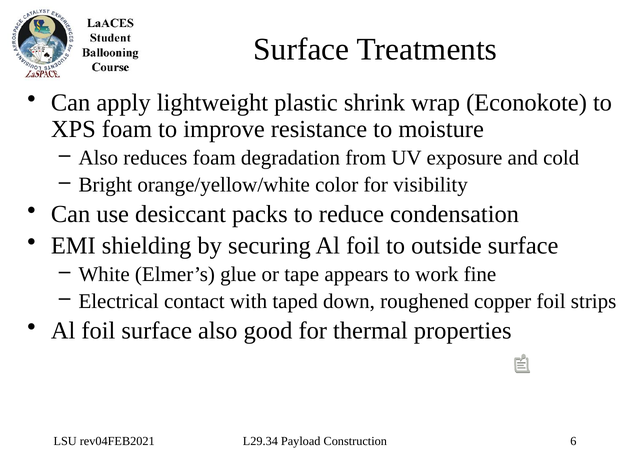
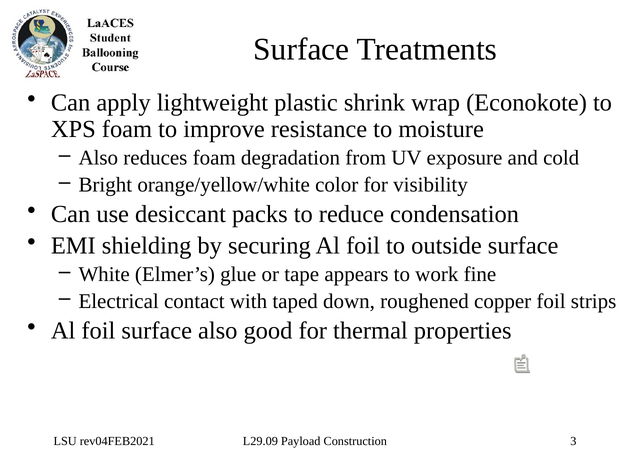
L29.34: L29.34 -> L29.09
6: 6 -> 3
